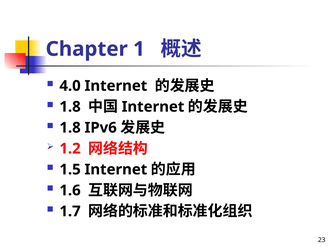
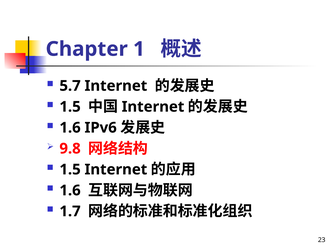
4.0: 4.0 -> 5.7
1.8 at (70, 107): 1.8 -> 1.5
1.8 at (70, 128): 1.8 -> 1.6
1.2: 1.2 -> 9.8
